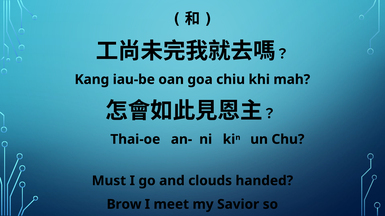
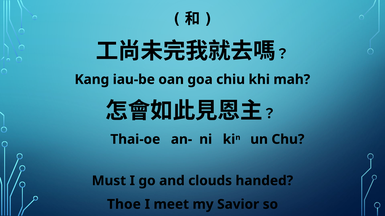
Brow: Brow -> Thoe
